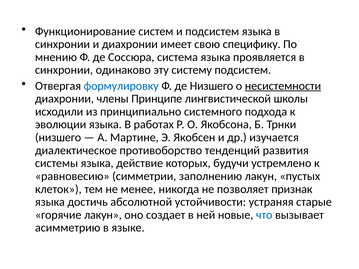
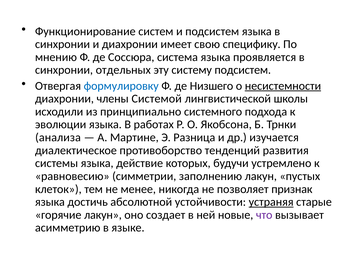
одинаково: одинаково -> отдельных
Принципе: Принципе -> Системой
низшего at (58, 138): низшего -> анализа
Якобсен: Якобсен -> Разница
устраняя underline: none -> present
что colour: blue -> purple
